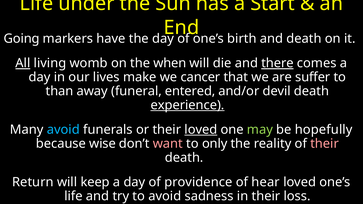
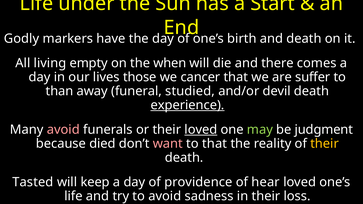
Going: Going -> Godly
All underline: present -> none
womb: womb -> empty
there underline: present -> none
make: make -> those
entered: entered -> studied
avoid at (63, 130) colour: light blue -> pink
hopefully: hopefully -> judgment
wise: wise -> died
to only: only -> that
their at (325, 144) colour: pink -> yellow
Return: Return -> Tasted
